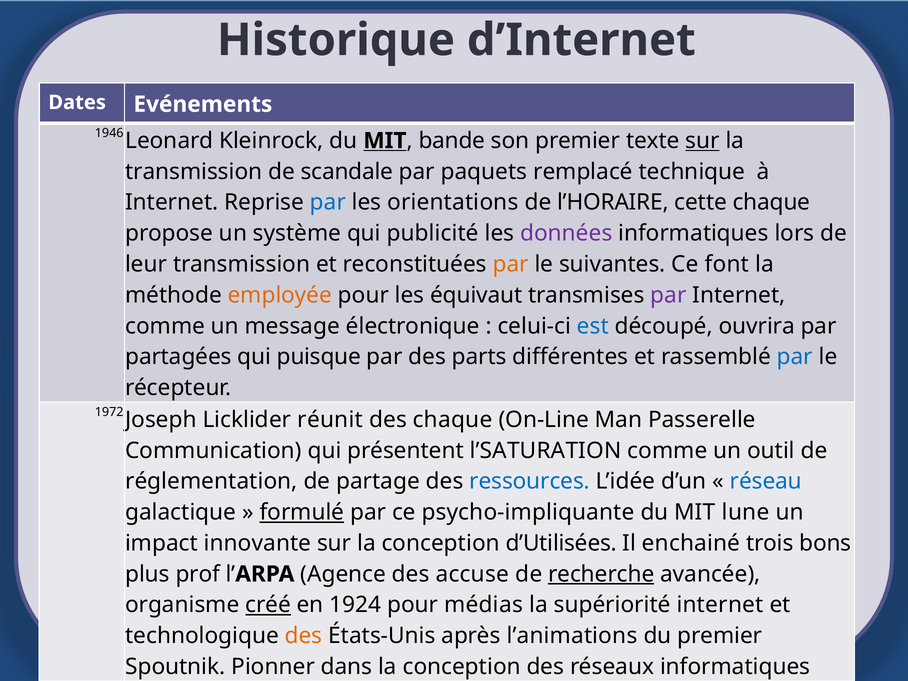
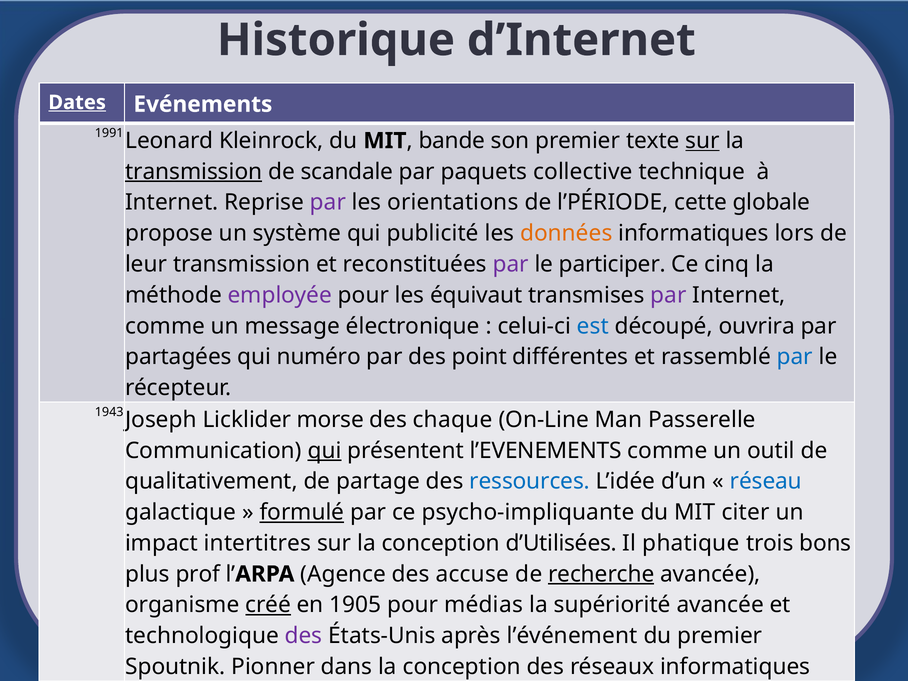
Dates underline: none -> present
1946: 1946 -> 1991
MIT at (385, 141) underline: present -> none
transmission at (194, 172) underline: none -> present
remplacé: remplacé -> collective
par at (328, 202) colour: blue -> purple
l’HORAIRE: l’HORAIRE -> l’PÉRIODE
cette chaque: chaque -> globale
données colour: purple -> orange
par at (511, 264) colour: orange -> purple
suivantes: suivantes -> participer
font: font -> cinq
employée colour: orange -> purple
puisque: puisque -> numéro
parts: parts -> point
1972: 1972 -> 1943
réunit: réunit -> morse
qui at (324, 451) underline: none -> present
l’SATURATION: l’SATURATION -> l’EVENEMENTS
réglementation: réglementation -> qualitativement
lune: lune -> citer
innovante: innovante -> intertitres
enchainé: enchainé -> phatique
1924: 1924 -> 1905
supériorité internet: internet -> avancée
des at (304, 636) colour: orange -> purple
l’animations: l’animations -> l’événement
